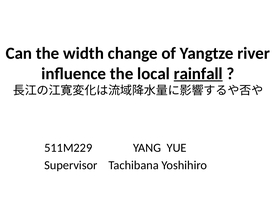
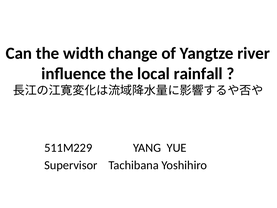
rainfall underline: present -> none
